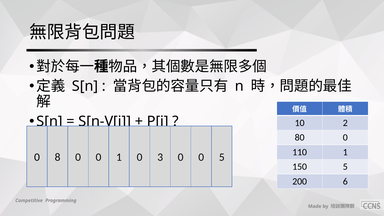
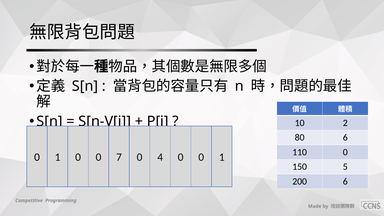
80 0: 0 -> 6
110 1: 1 -> 0
8 at (58, 157): 8 -> 1
0 1: 1 -> 7
3: 3 -> 4
0 0 5: 5 -> 1
